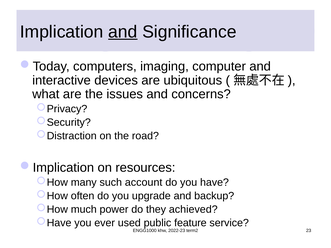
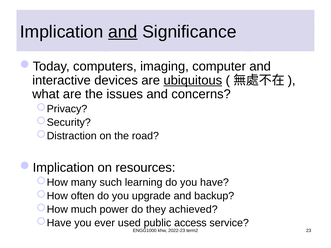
ubiquitous underline: none -> present
account: account -> learning
feature: feature -> access
